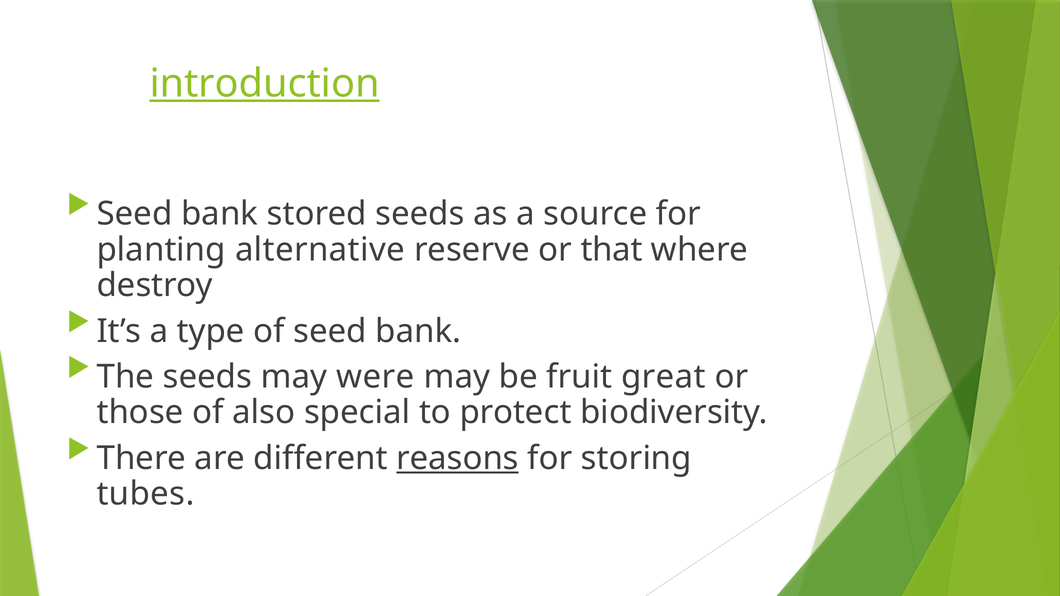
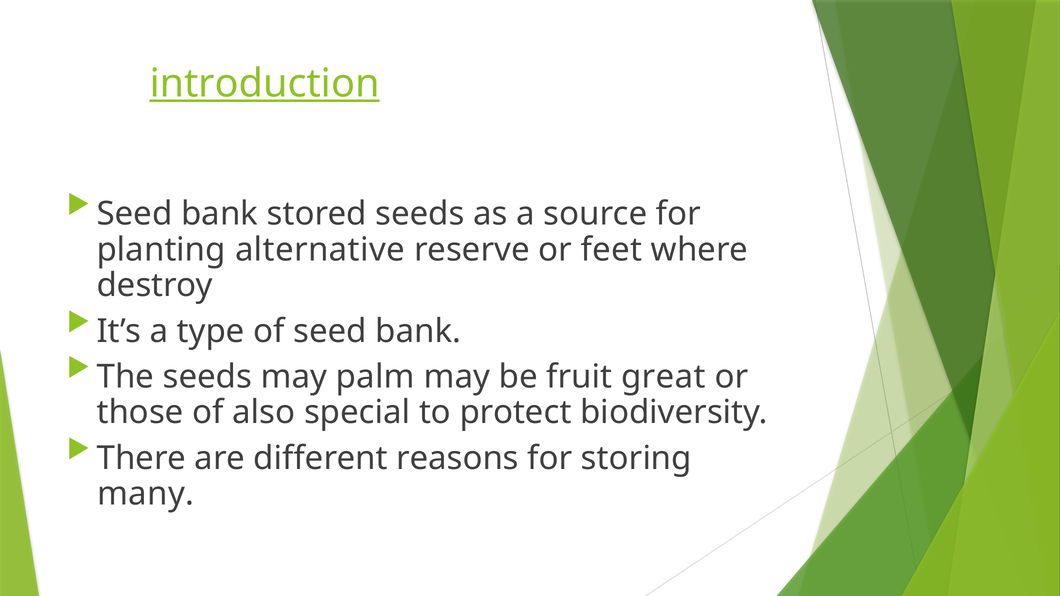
that: that -> feet
were: were -> palm
reasons underline: present -> none
tubes: tubes -> many
